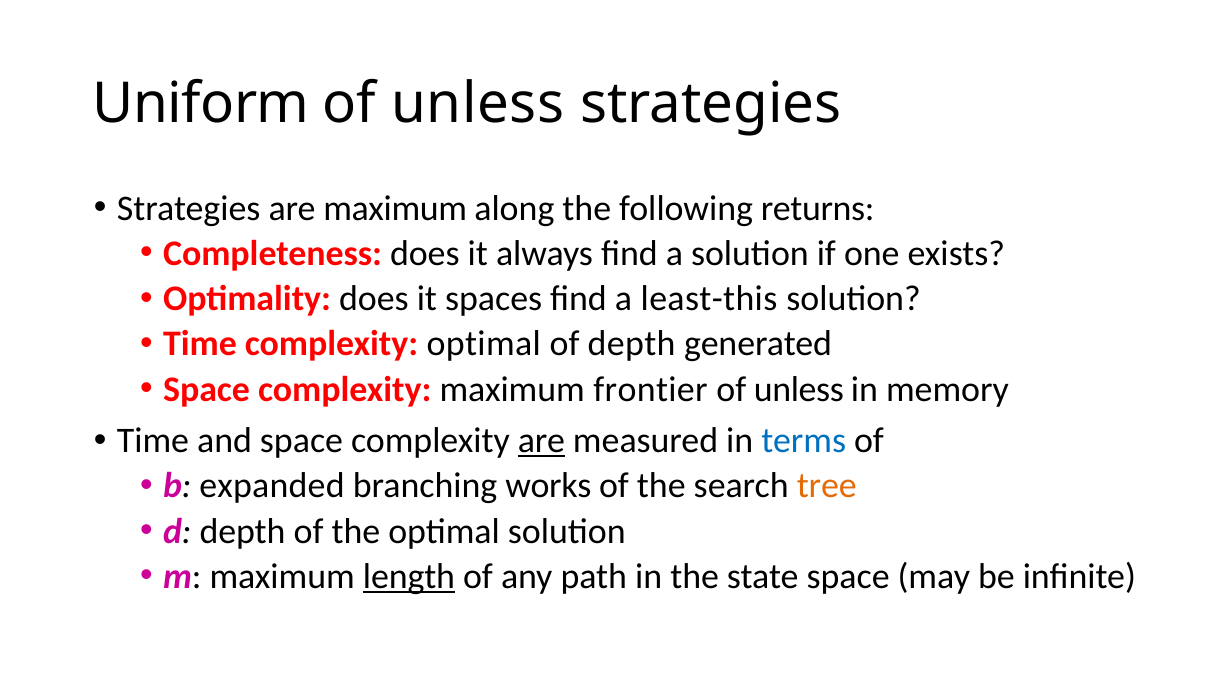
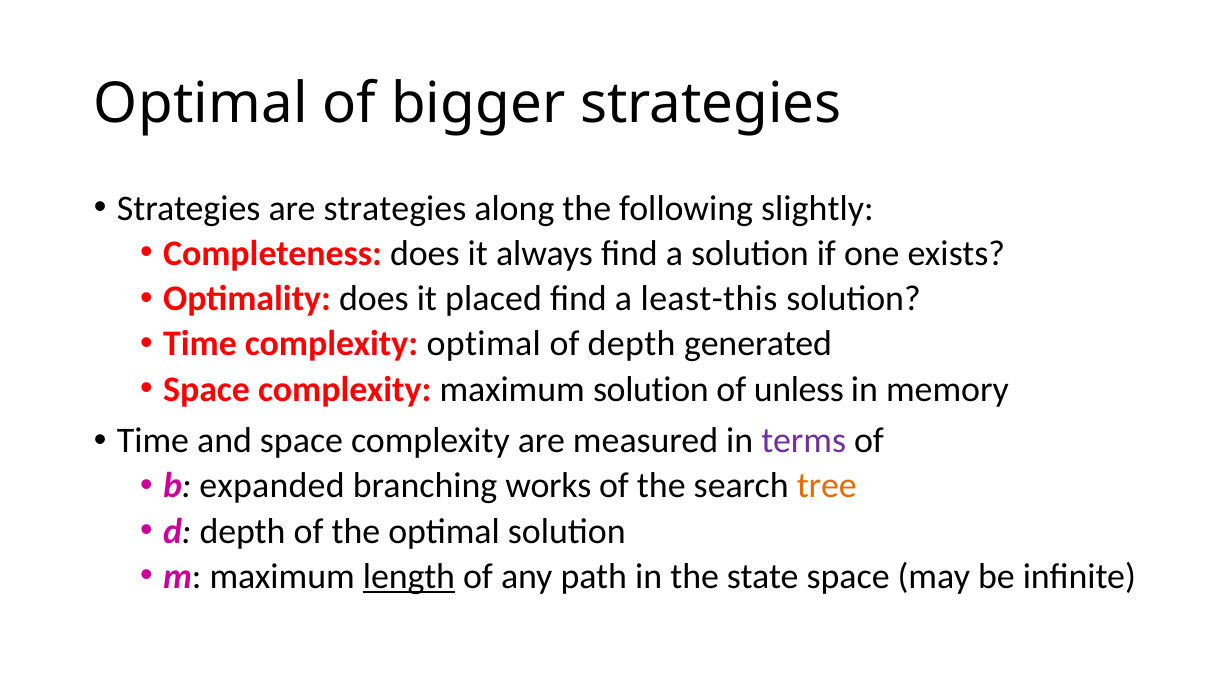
Uniform at (201, 103): Uniform -> Optimal
unless at (478, 103): unless -> bigger
are maximum: maximum -> strategies
returns: returns -> slightly
spaces: spaces -> placed
maximum frontier: frontier -> solution
are at (541, 440) underline: present -> none
terms colour: blue -> purple
